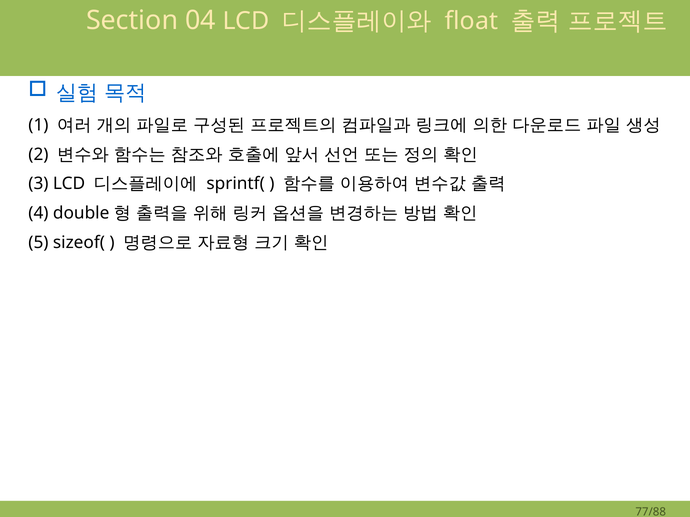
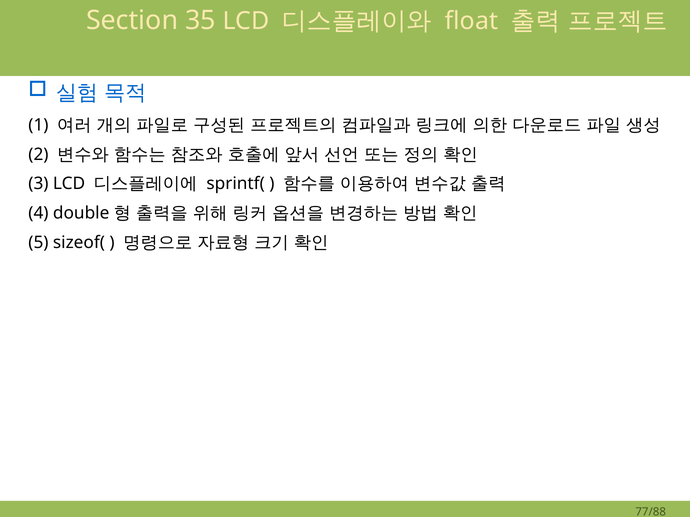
04: 04 -> 35
